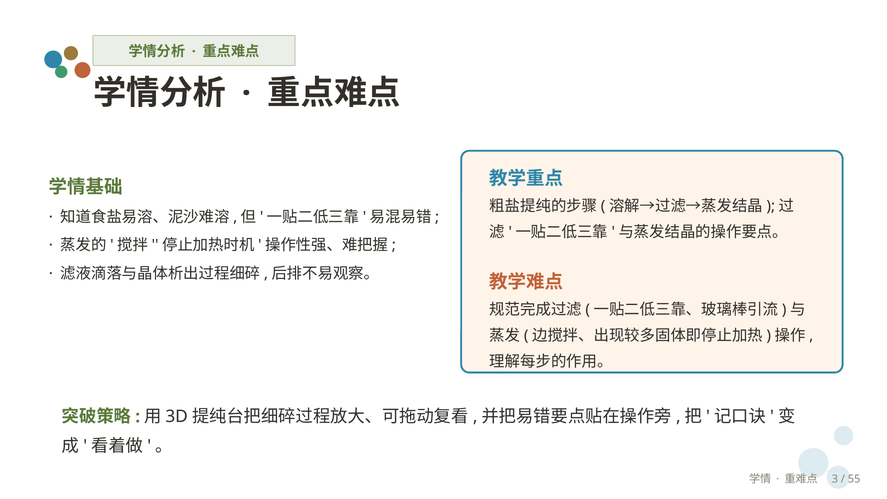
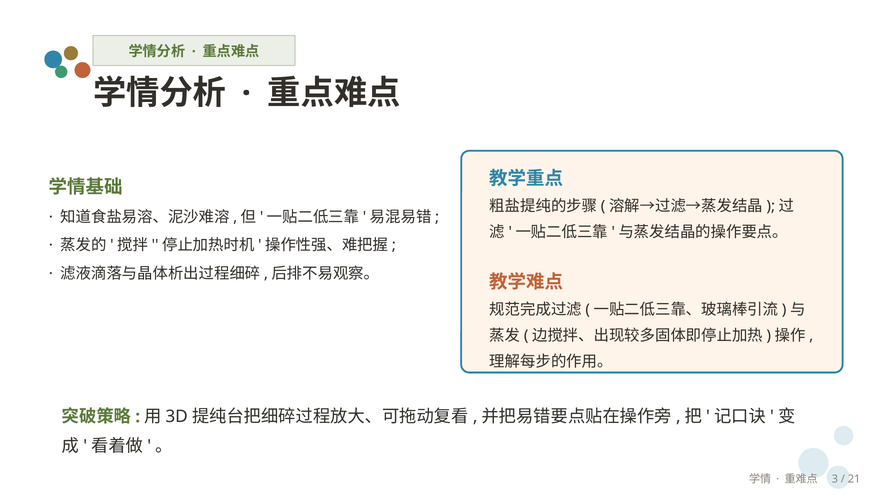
55: 55 -> 21
